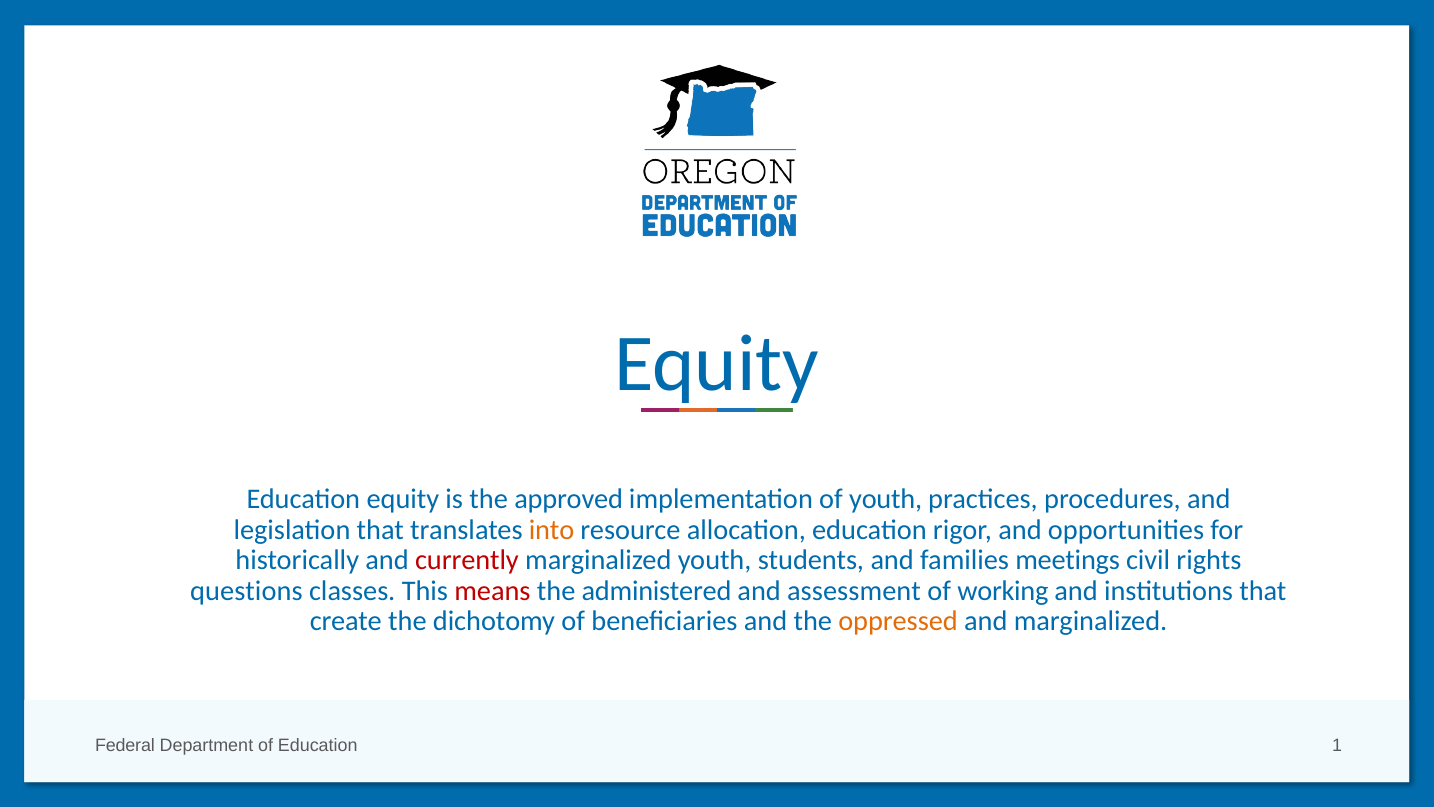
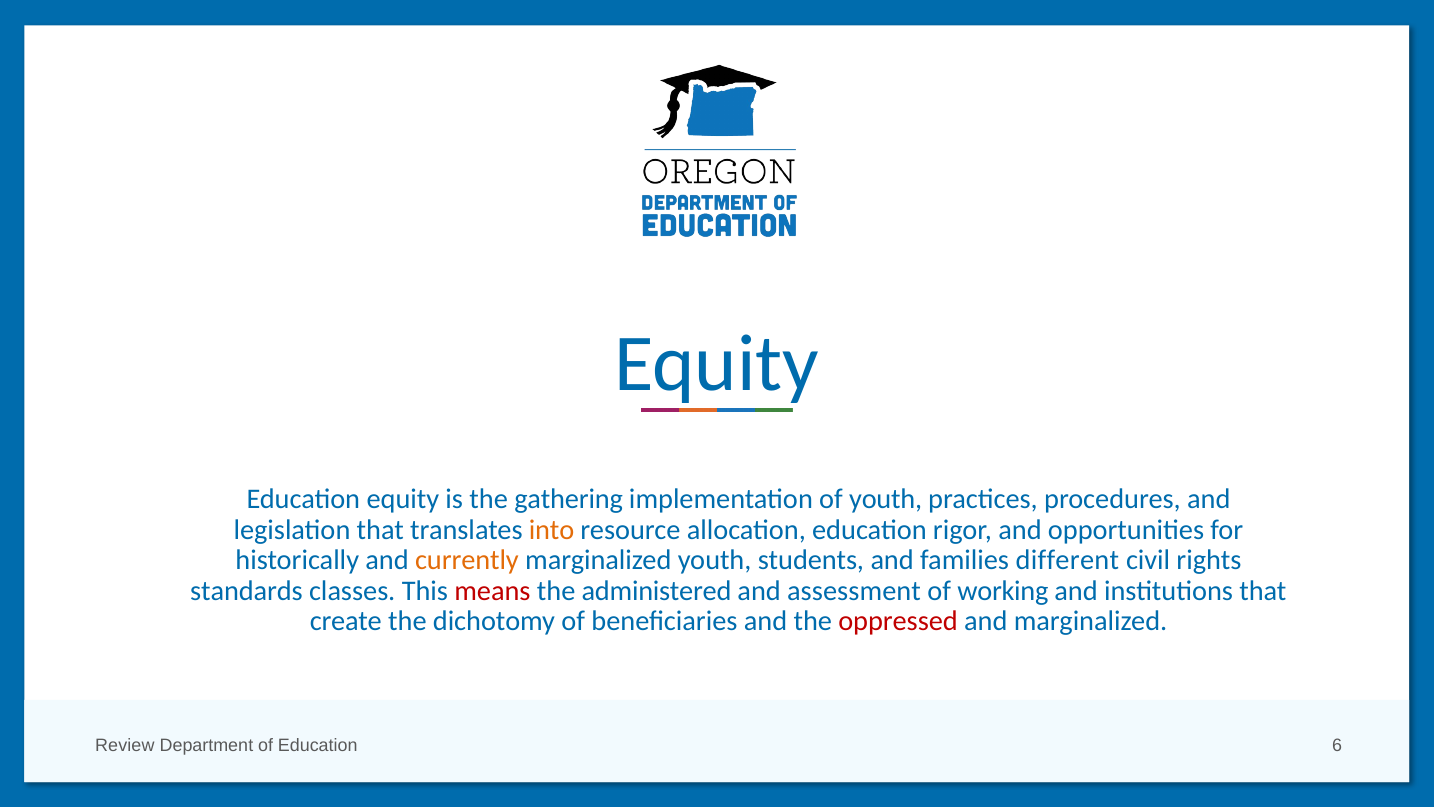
approved: approved -> gathering
currently colour: red -> orange
meetings: meetings -> different
questions: questions -> standards
oppressed colour: orange -> red
Federal: Federal -> Review
1: 1 -> 6
